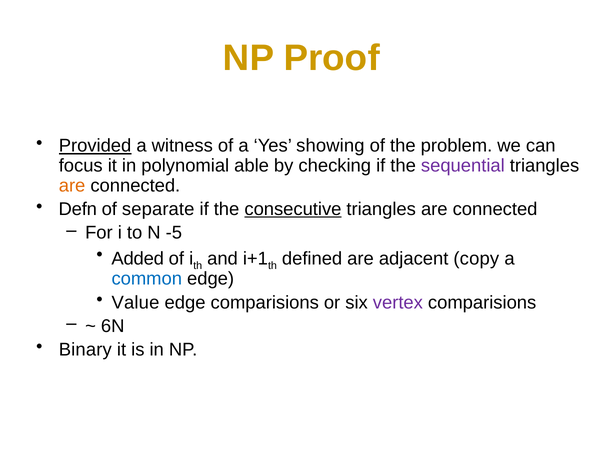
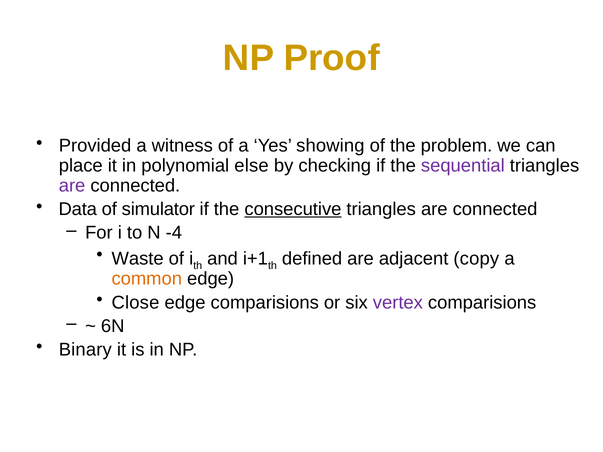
Provided underline: present -> none
focus: focus -> place
able: able -> else
are at (72, 186) colour: orange -> purple
Defn: Defn -> Data
separate: separate -> simulator
-5: -5 -> -4
Added: Added -> Waste
common colour: blue -> orange
Value: Value -> Close
